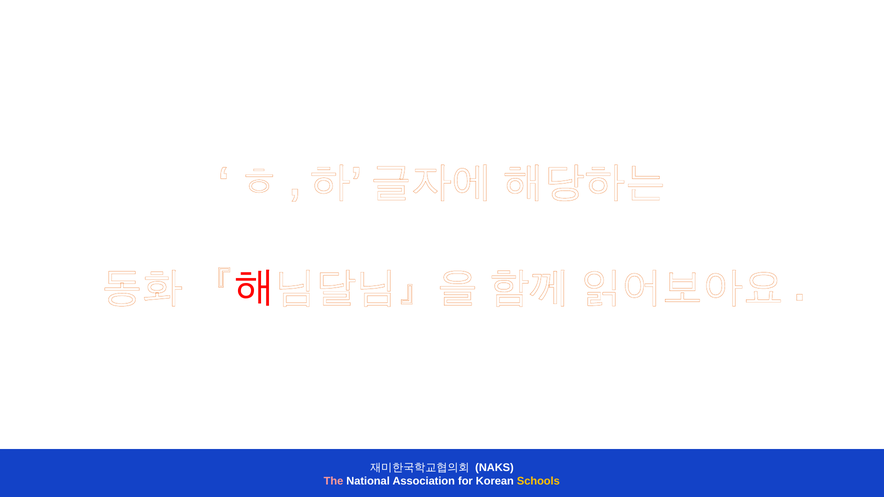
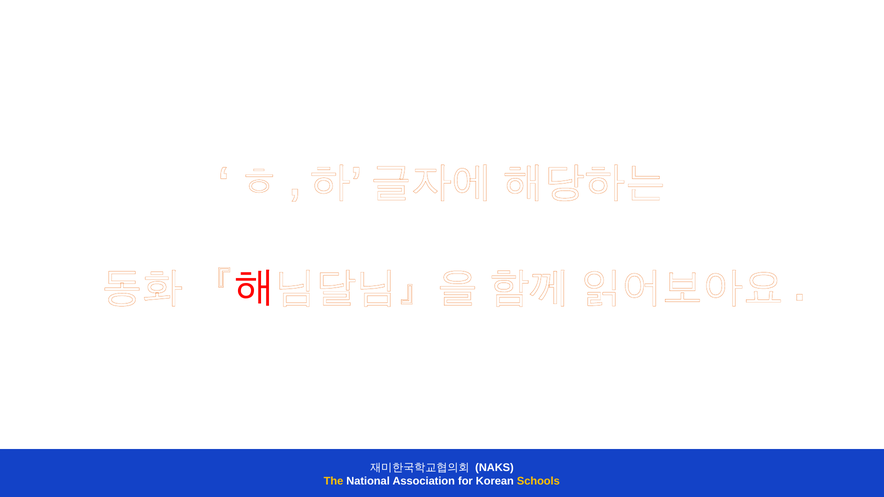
The colour: pink -> yellow
